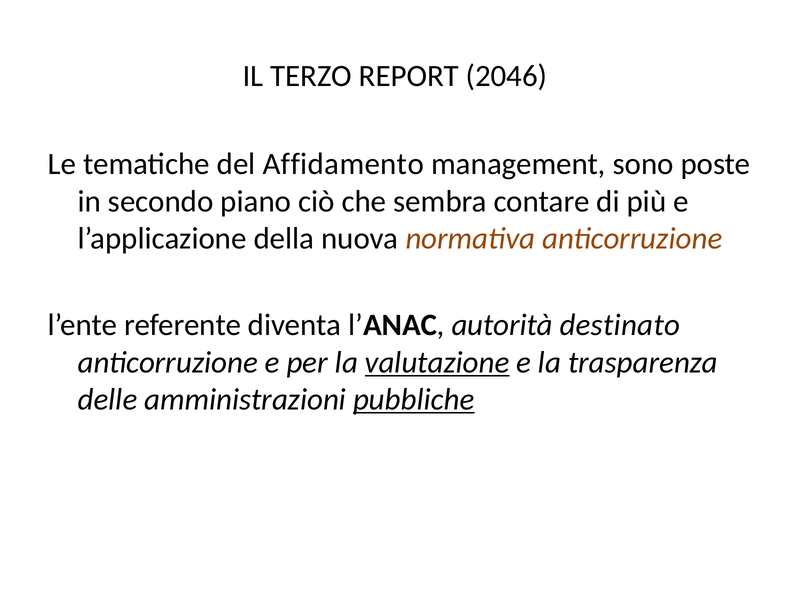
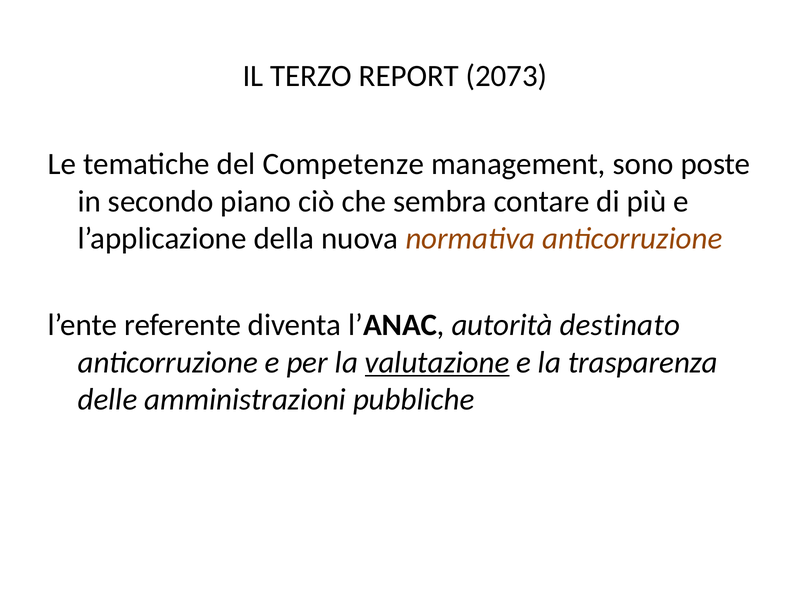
2046: 2046 -> 2073
Affidamento: Affidamento -> Competenze
pubbliche underline: present -> none
